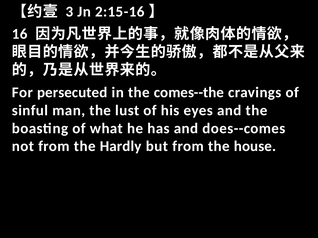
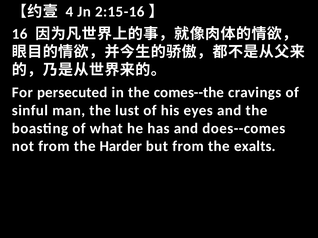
3: 3 -> 4
Hardly: Hardly -> Harder
house: house -> exalts
